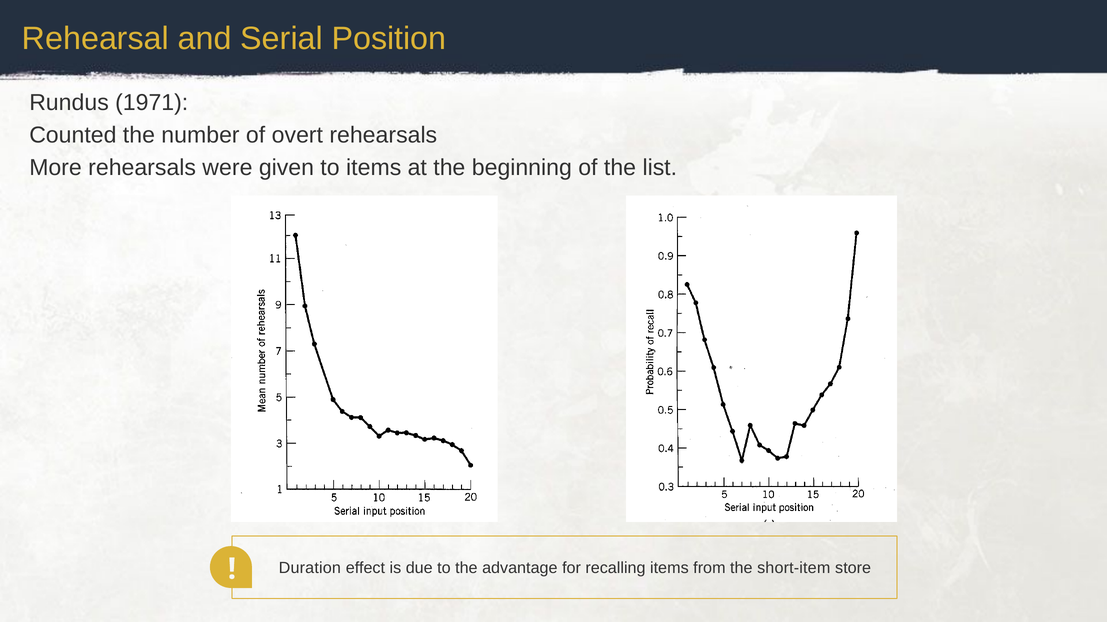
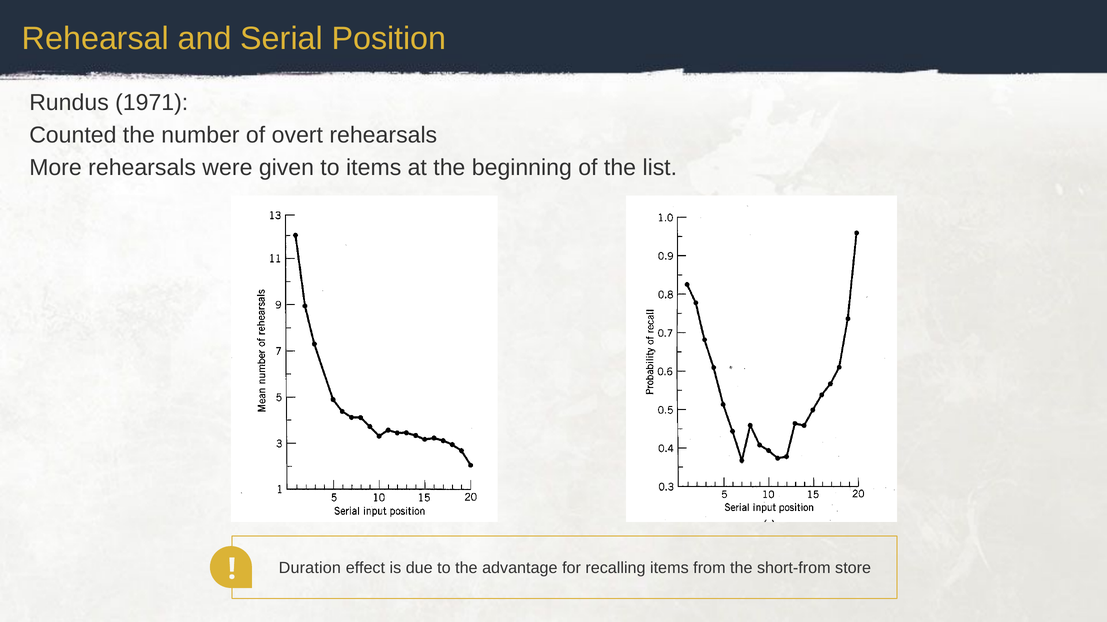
short-item: short-item -> short-from
